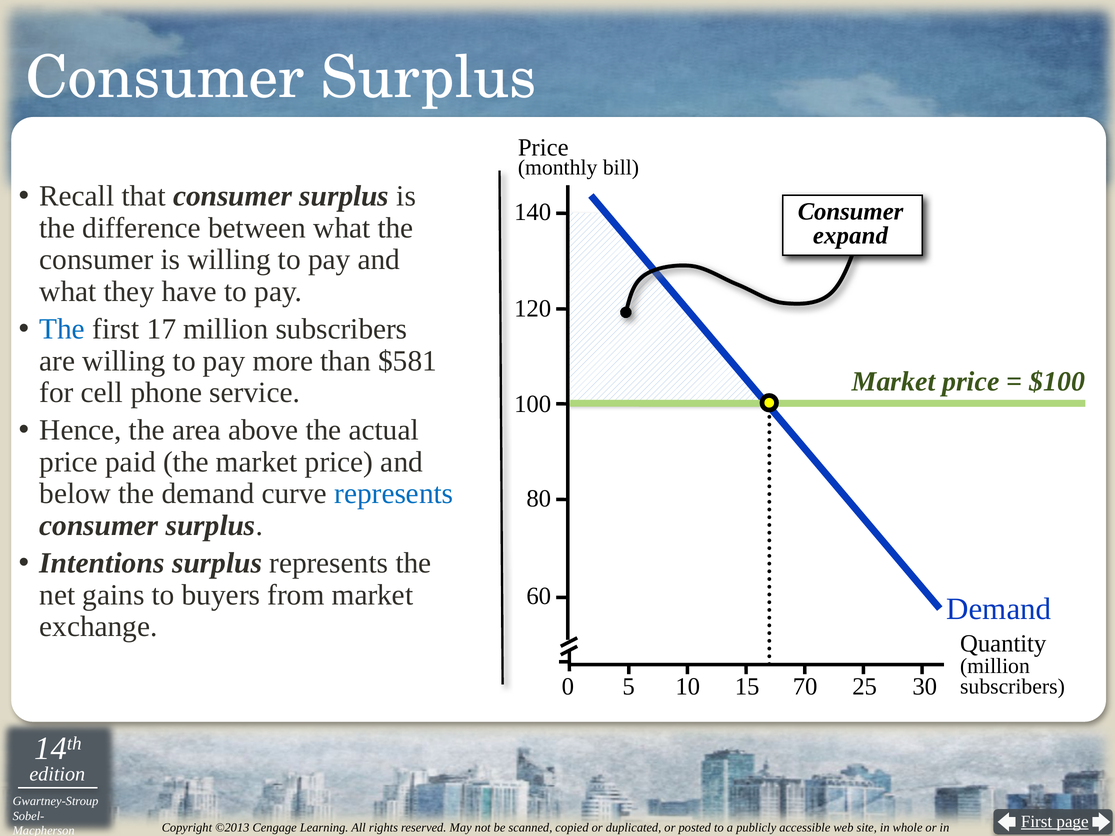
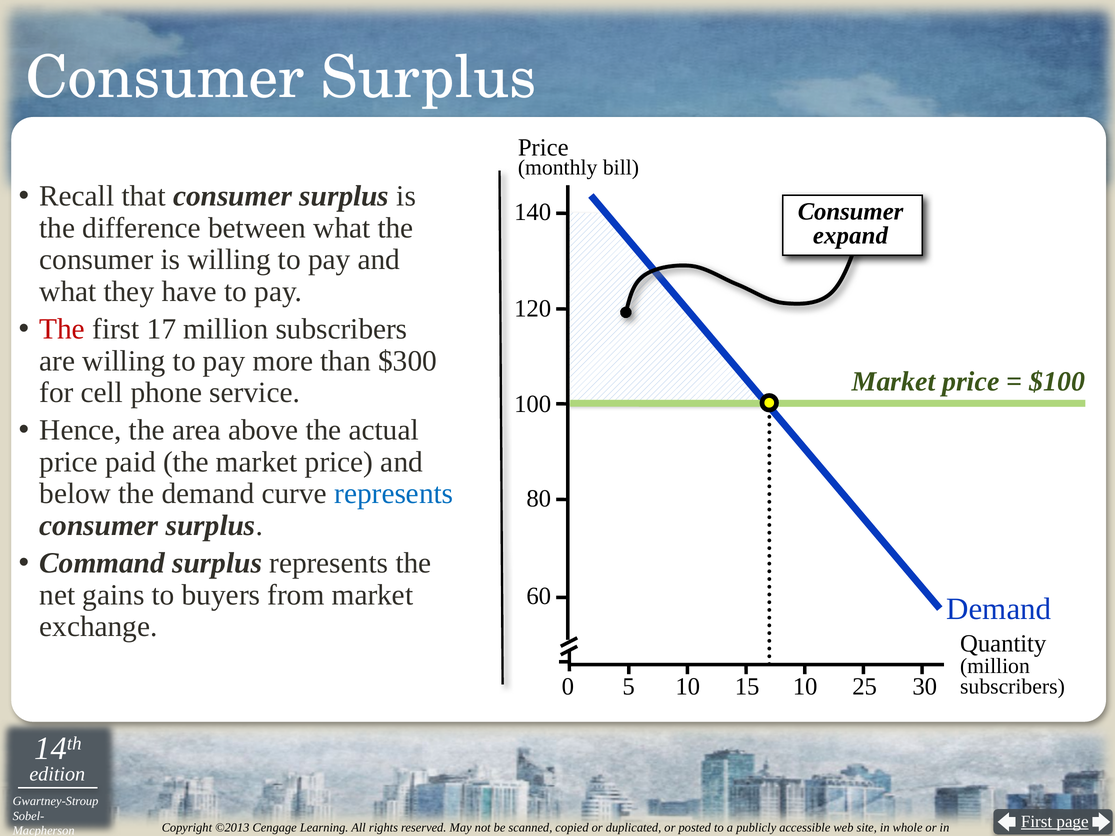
The at (62, 329) colour: blue -> red
$581: $581 -> $300
Intentions: Intentions -> Command
15 70: 70 -> 10
